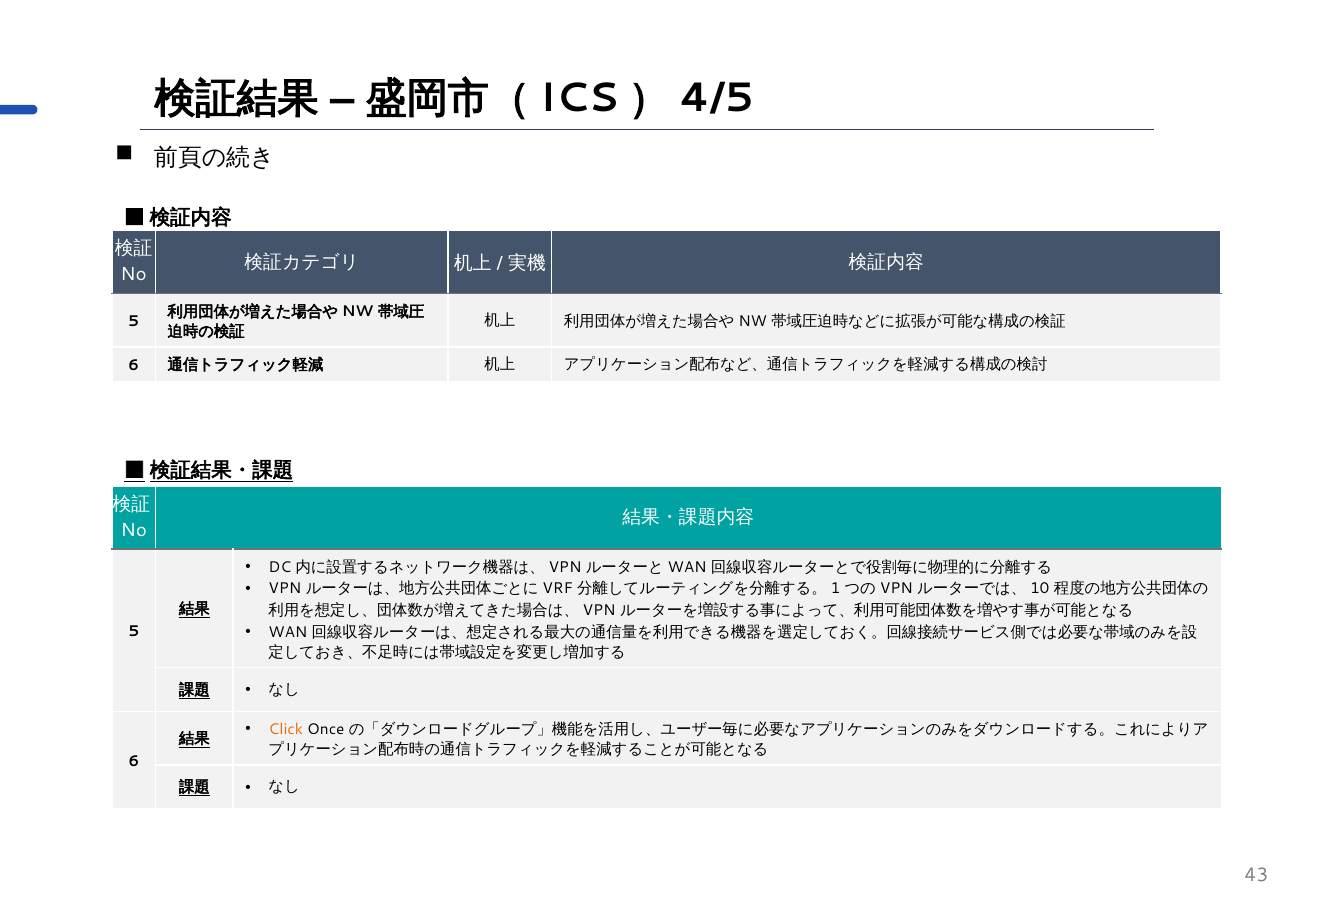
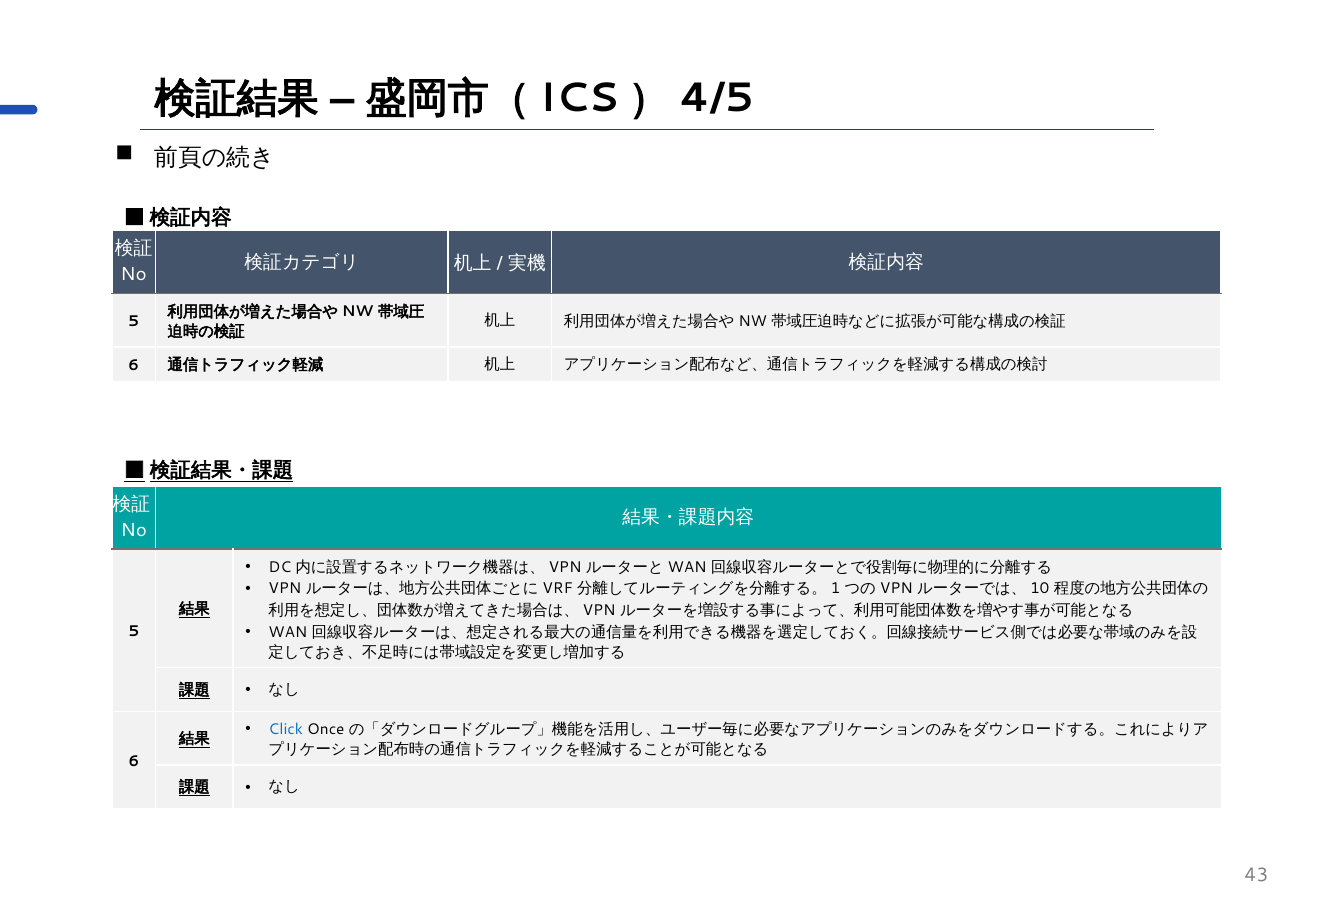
Click colour: orange -> blue
